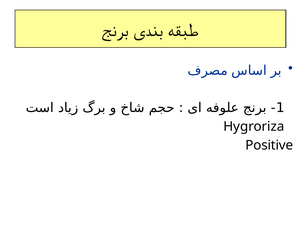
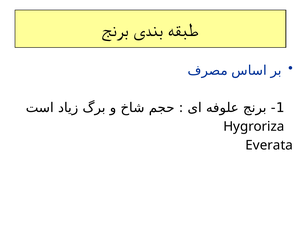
Positive: Positive -> Everata
